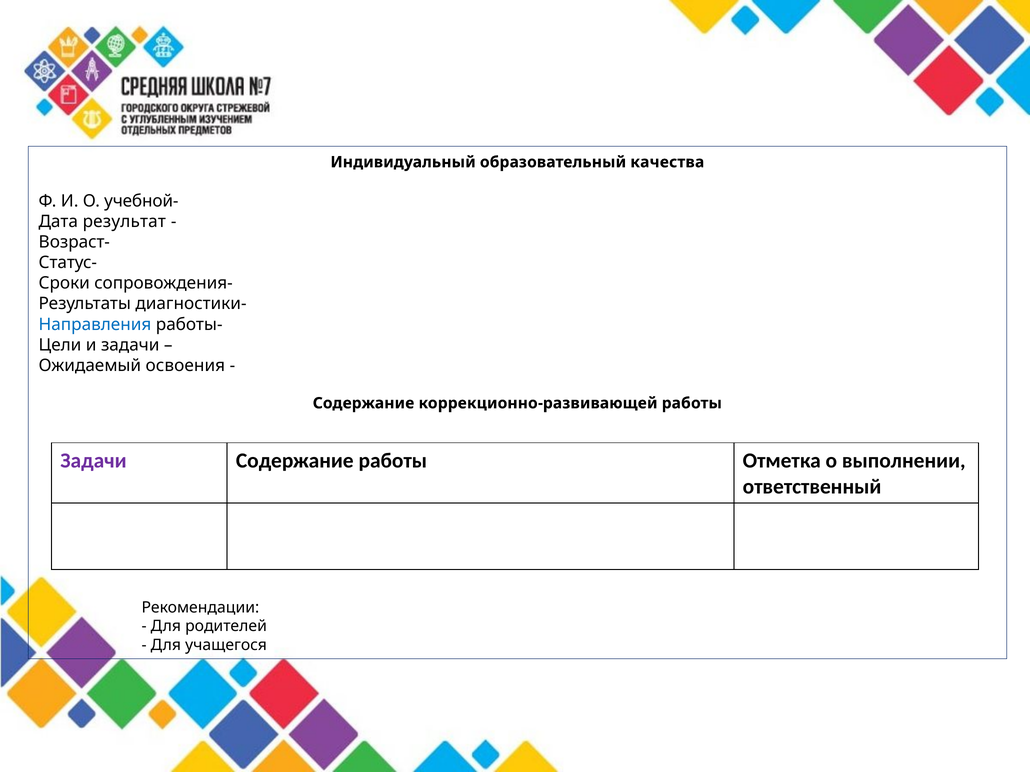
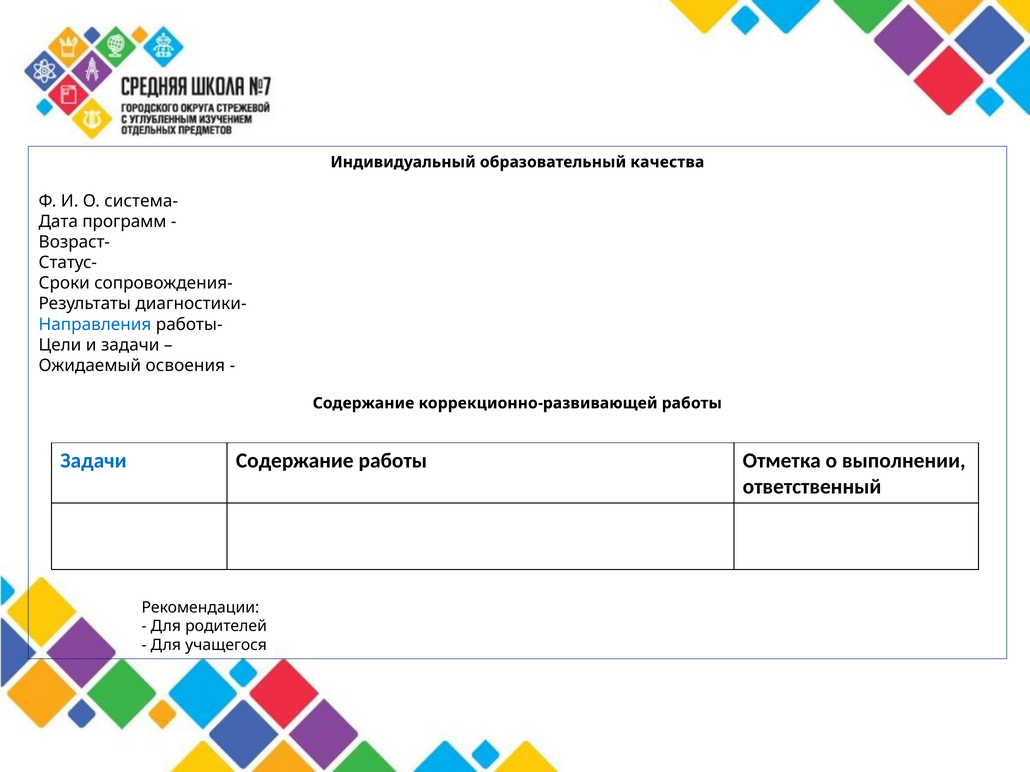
учебной-: учебной- -> система-
результат: результат -> программ
Задачи at (93, 461) colour: purple -> blue
